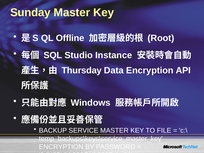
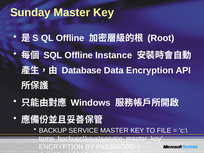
SQL Studio: Studio -> Offline
Thursday: Thursday -> Database
